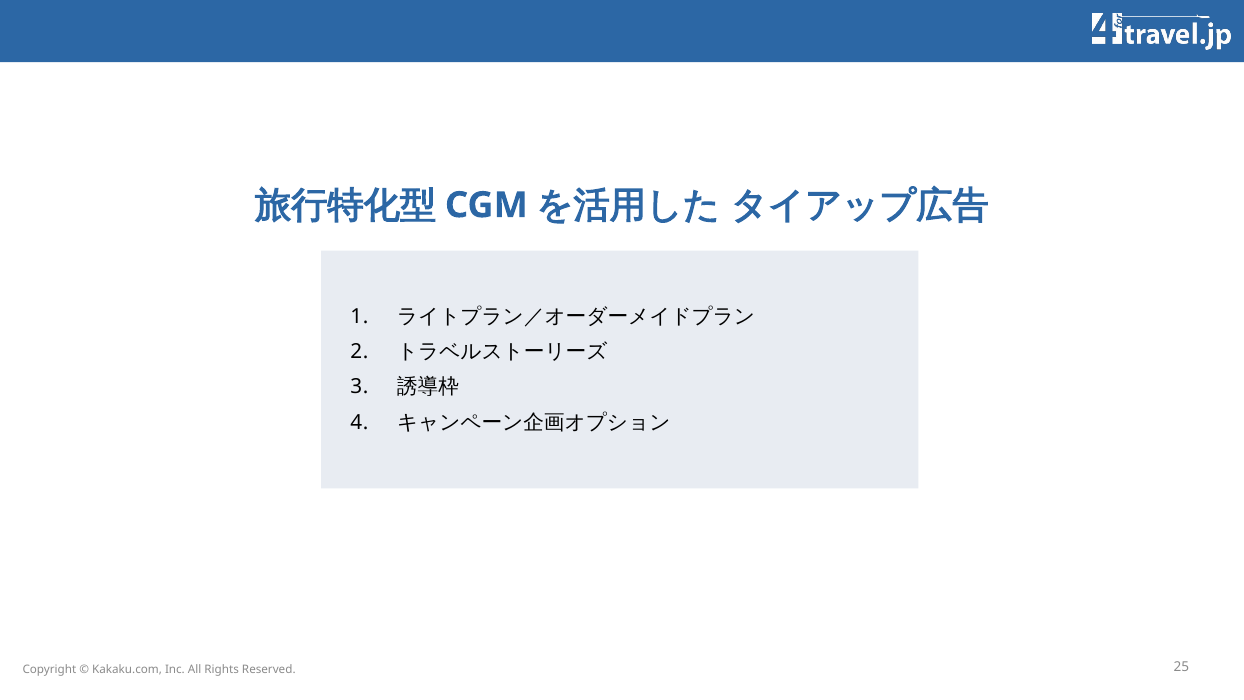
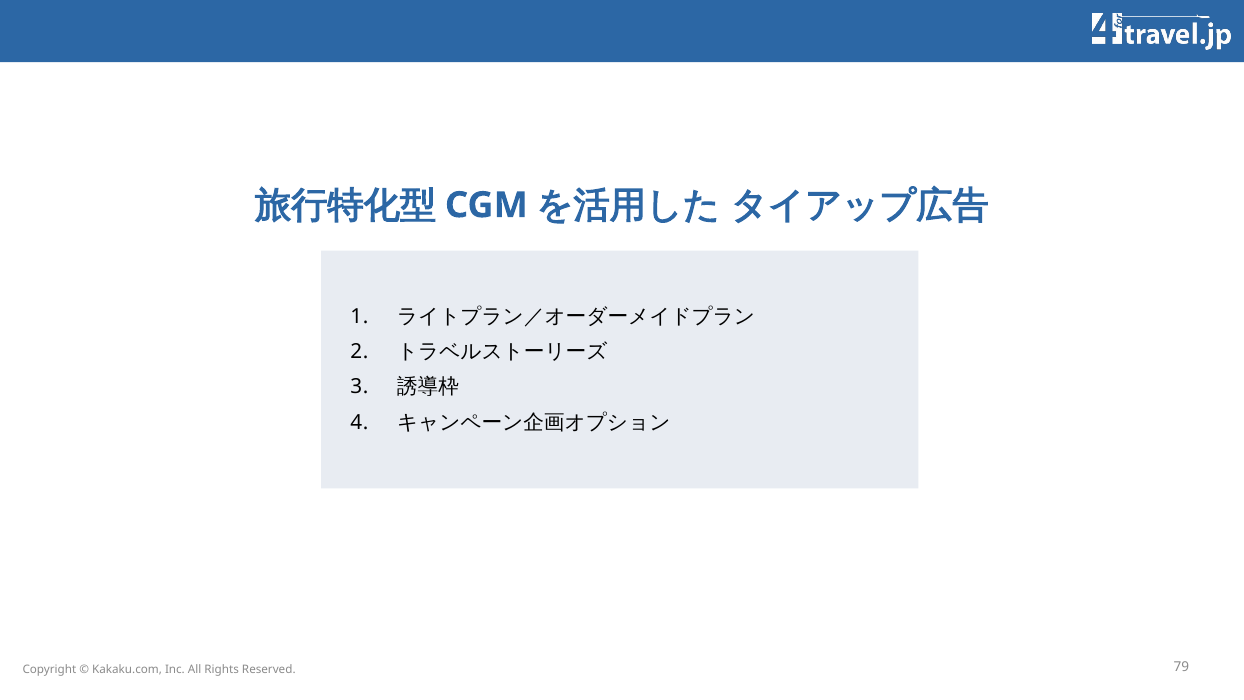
25: 25 -> 79
